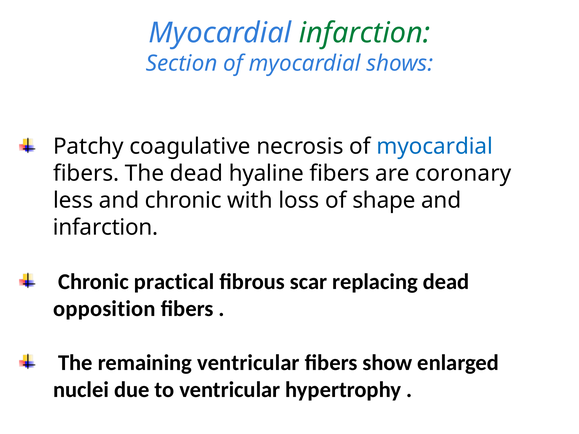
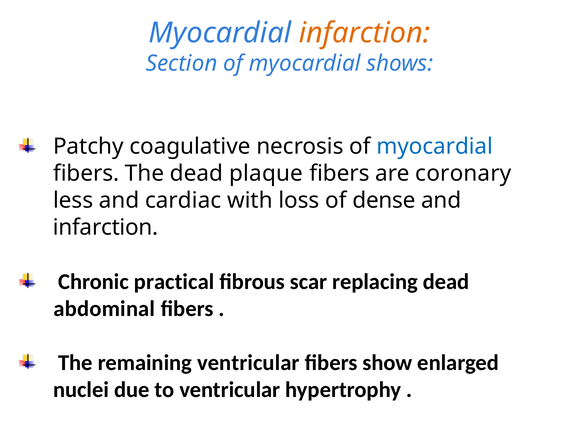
infarction at (365, 33) colour: green -> orange
hyaline: hyaline -> plaque
and chronic: chronic -> cardiac
shape: shape -> dense
opposition: opposition -> abdominal
